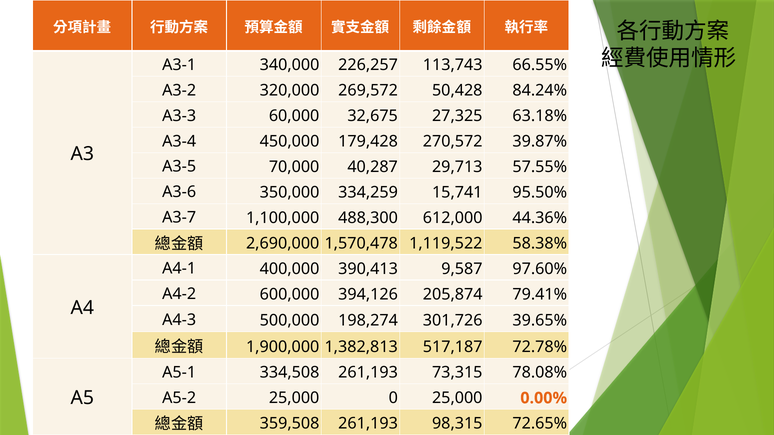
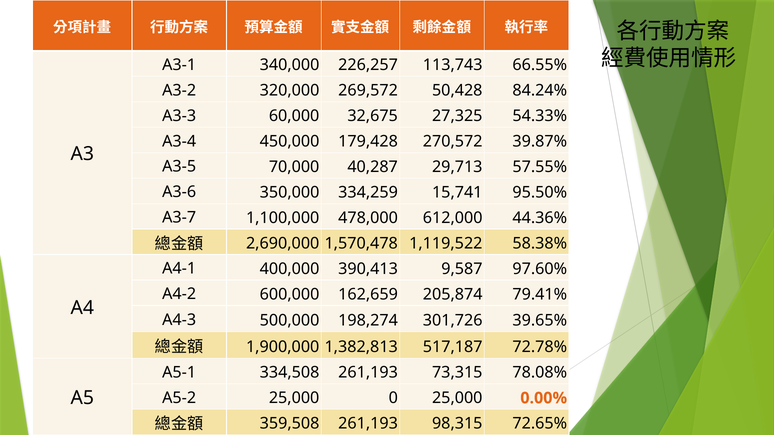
63.18%: 63.18% -> 54.33%
488,300: 488,300 -> 478,000
394,126: 394,126 -> 162,659
